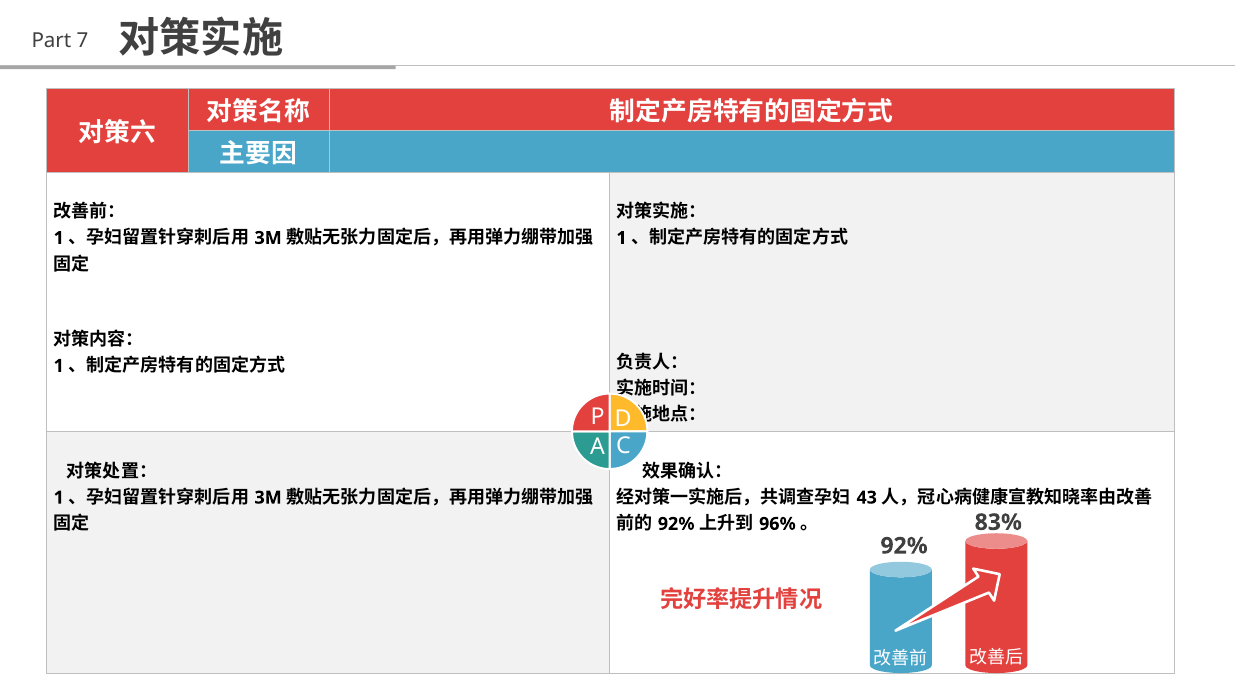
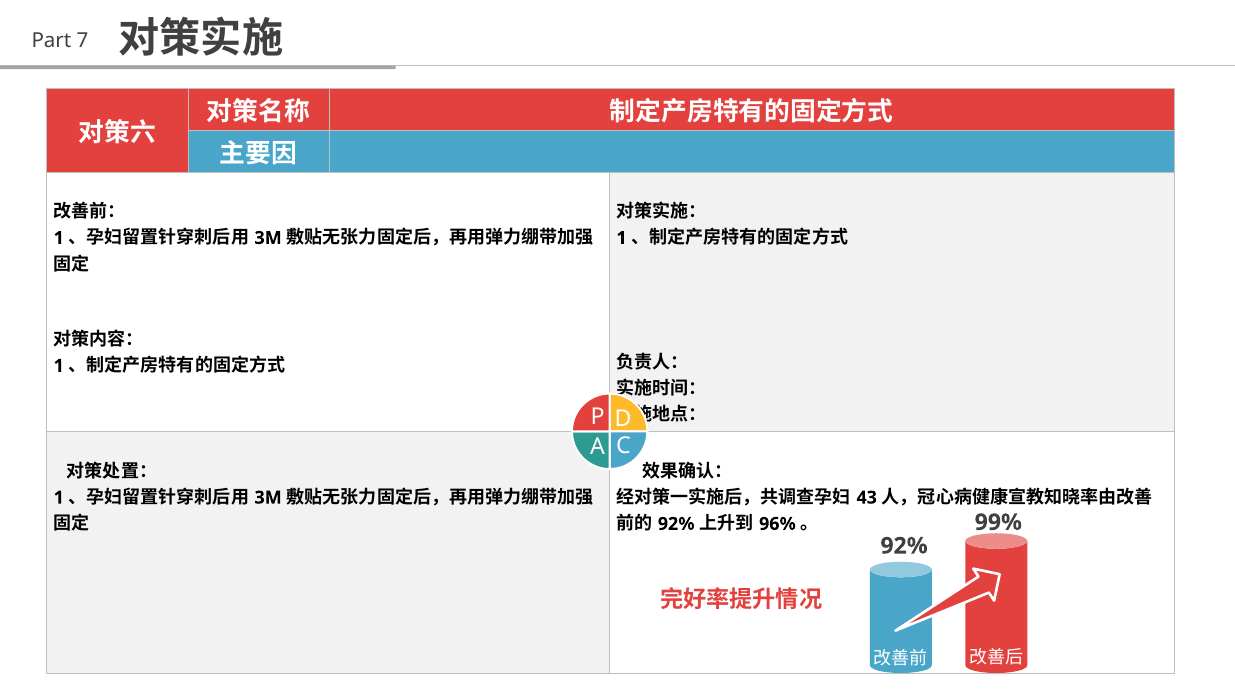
83%: 83% -> 99%
